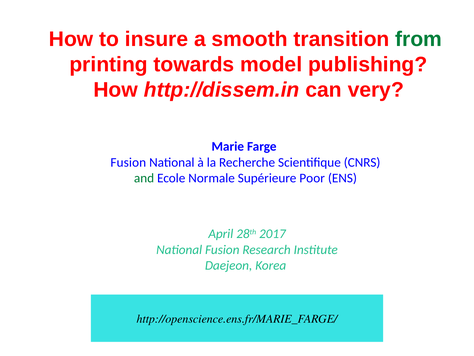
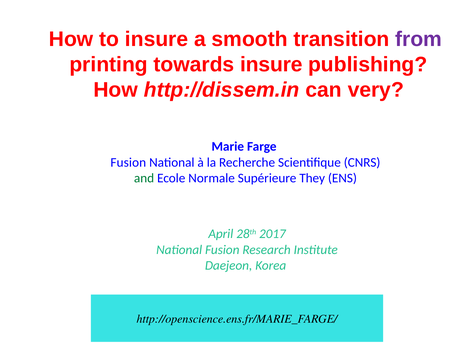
from colour: green -> purple
towards model: model -> insure
Poor: Poor -> They
